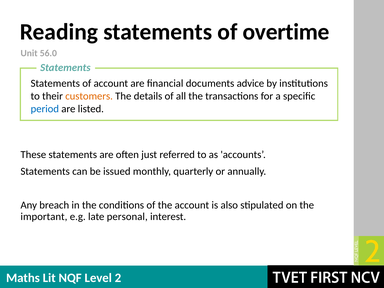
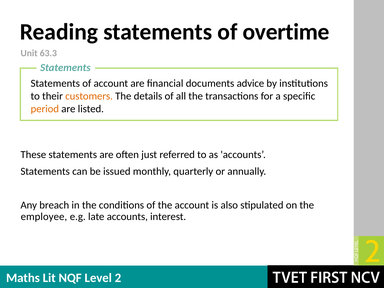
56.0: 56.0 -> 63.3
period colour: blue -> orange
important: important -> employee
late personal: personal -> accounts
